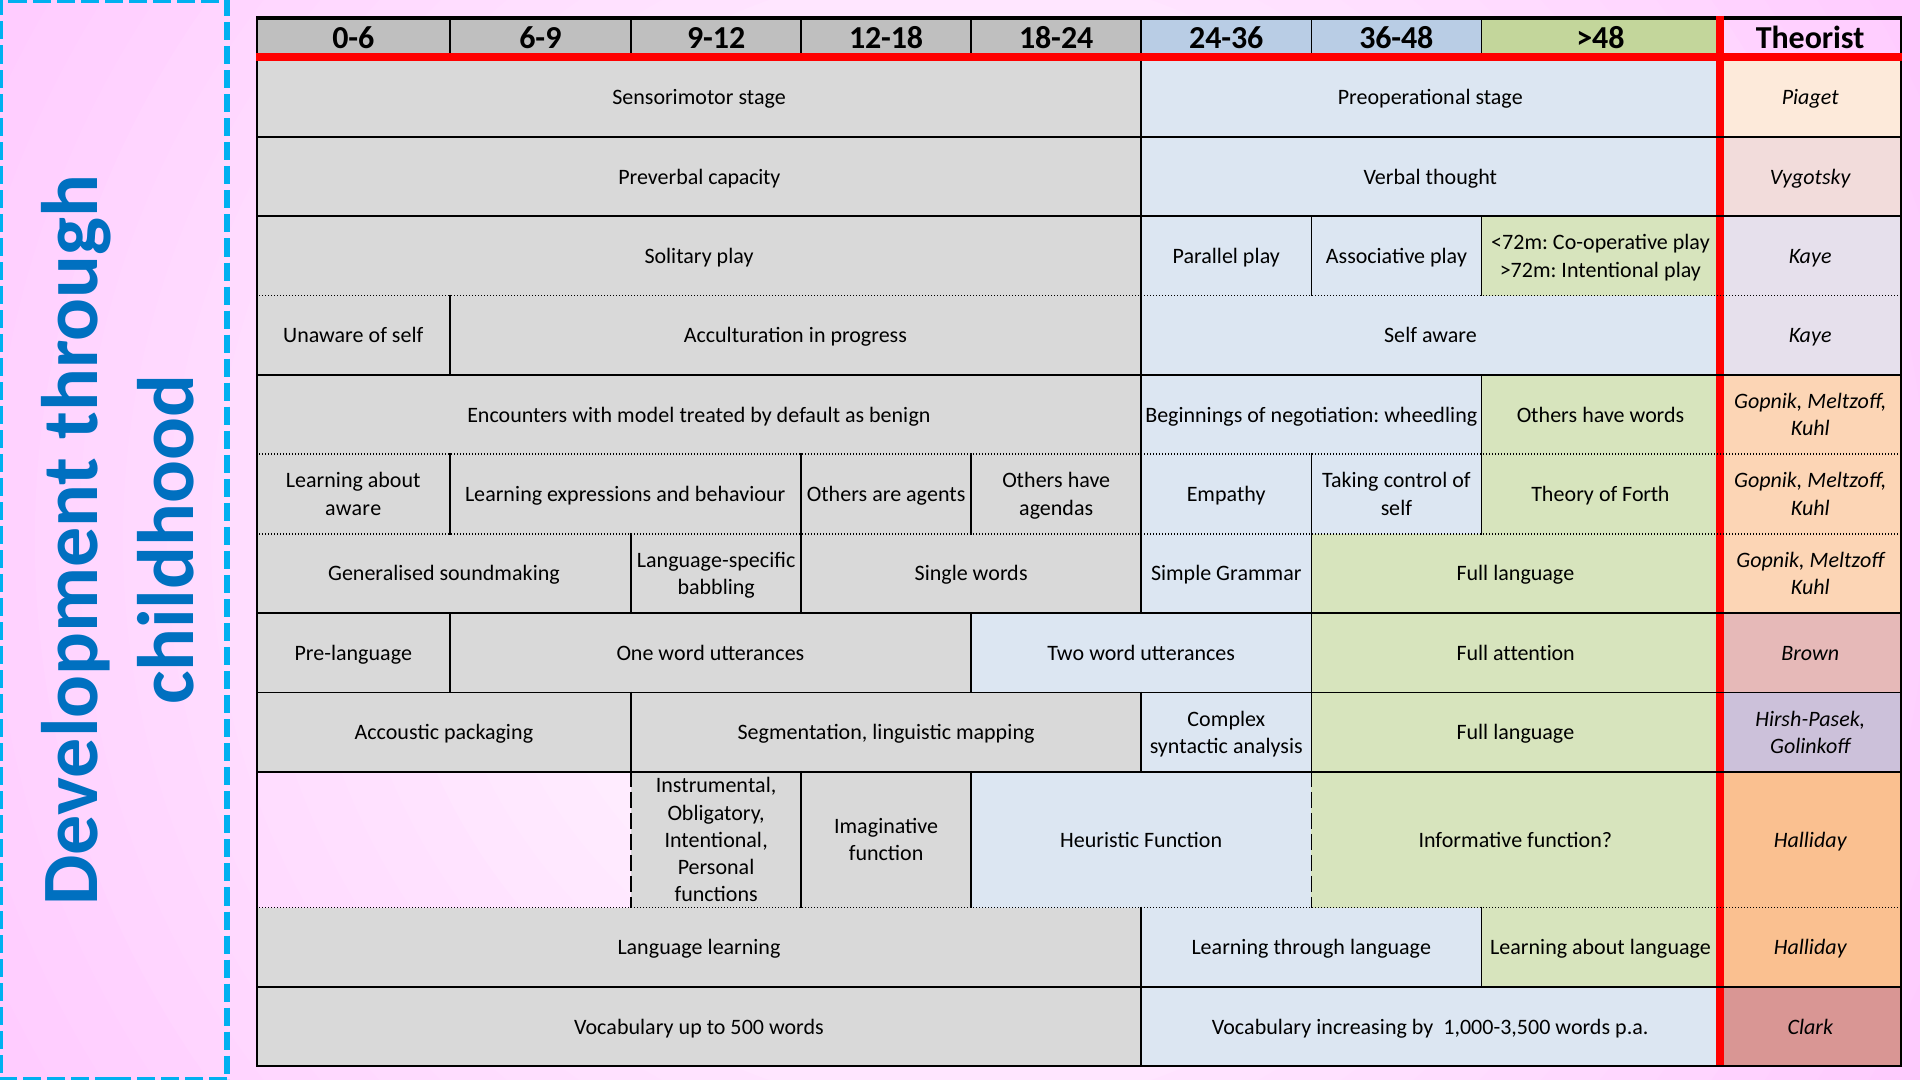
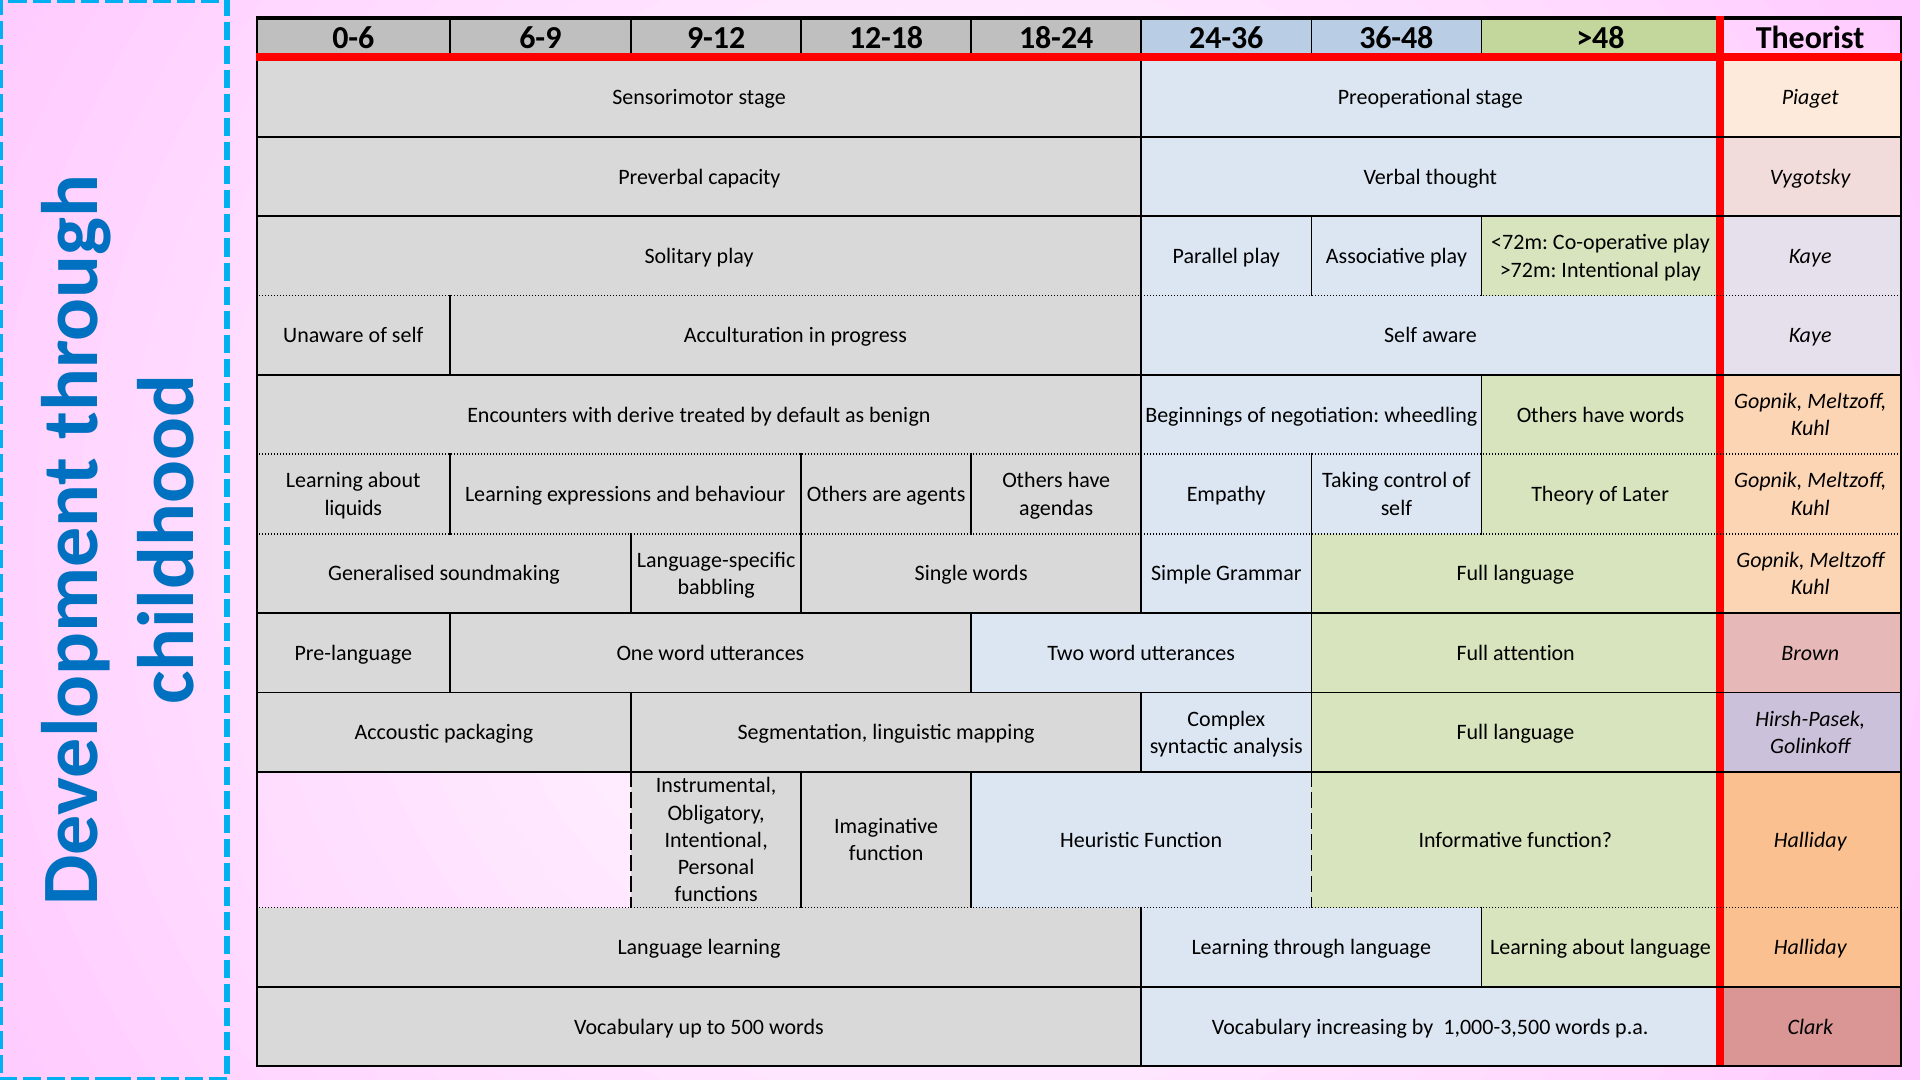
model: model -> derive
Forth: Forth -> Later
aware at (353, 508): aware -> liquids
